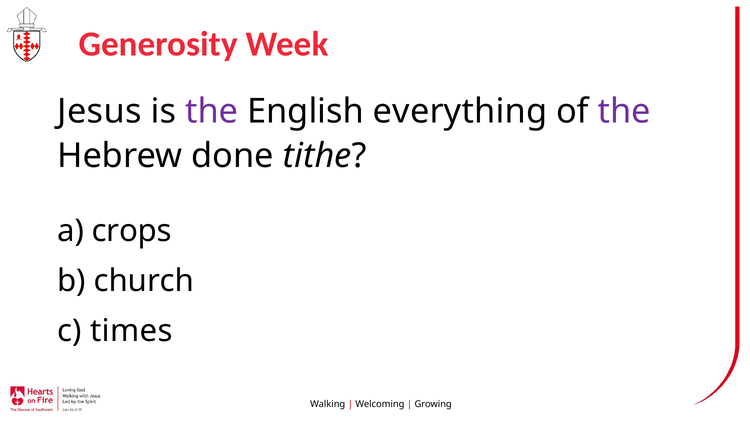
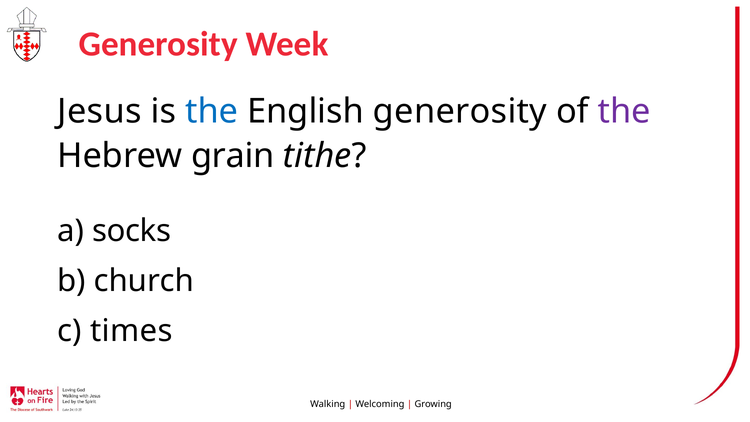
the at (212, 111) colour: purple -> blue
English everything: everything -> generosity
done: done -> grain
crops: crops -> socks
